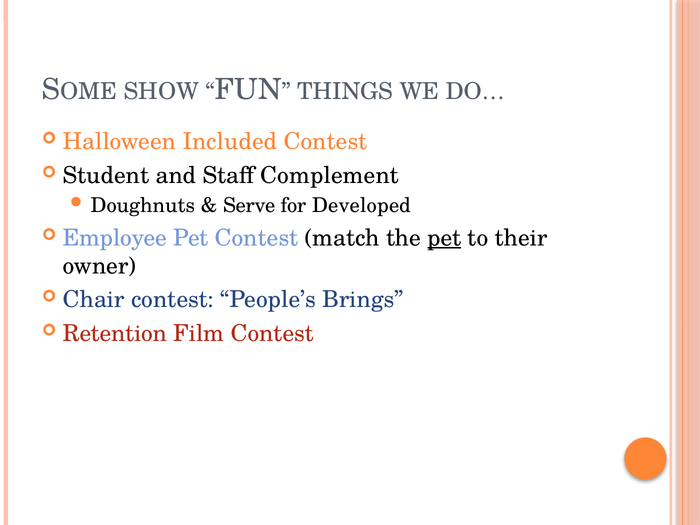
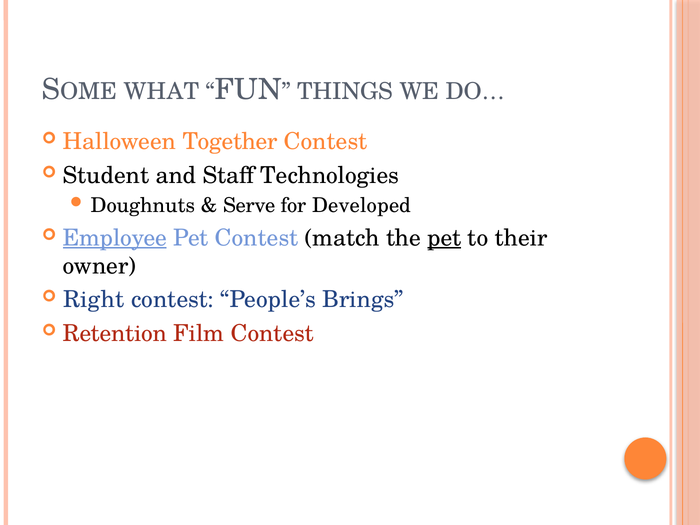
SHOW: SHOW -> WHAT
Included: Included -> Together
Complement: Complement -> Technologies
Employee underline: none -> present
Chair: Chair -> Right
